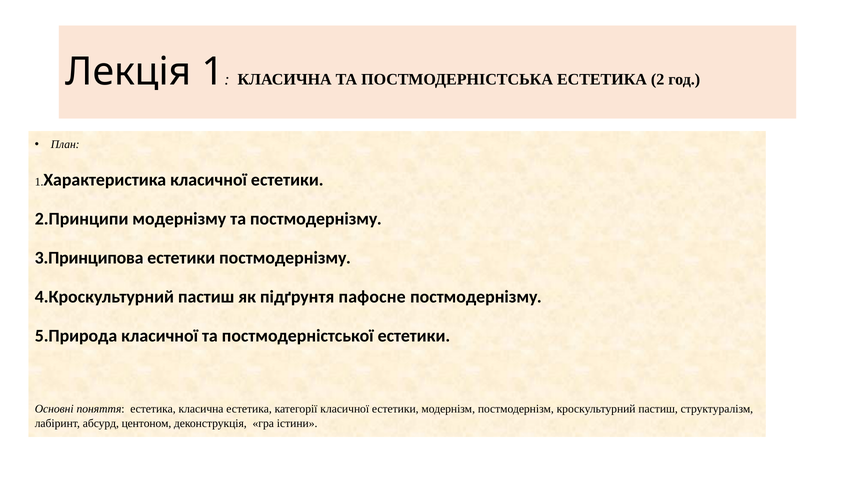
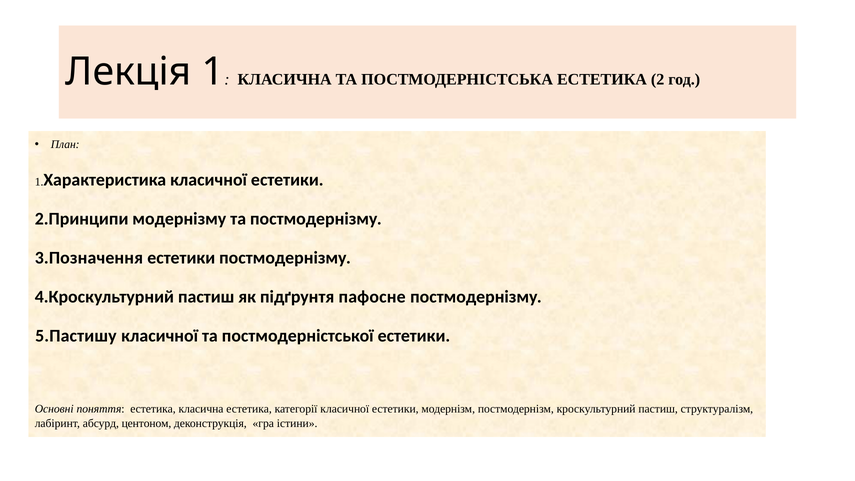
3.Принципова: 3.Принципова -> 3.Позначення
5.Природа: 5.Природа -> 5.Пастишу
